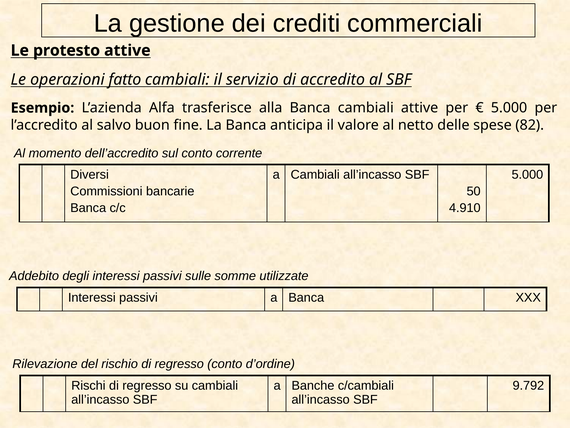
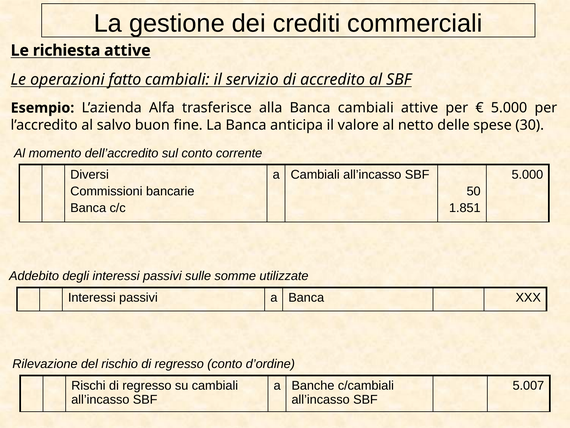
protesto: protesto -> richiesta
82: 82 -> 30
4.910: 4.910 -> 1.851
9.792: 9.792 -> 5.007
